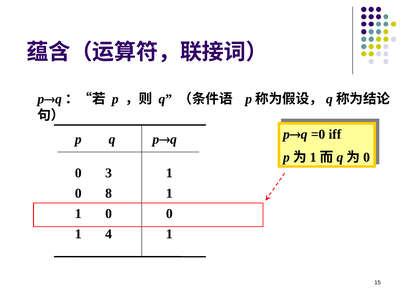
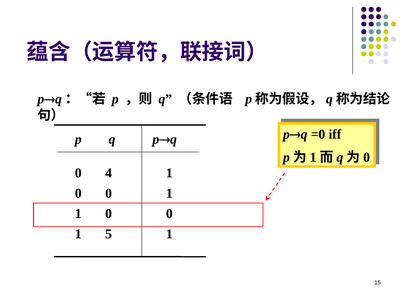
3: 3 -> 4
0 8: 8 -> 0
4: 4 -> 5
